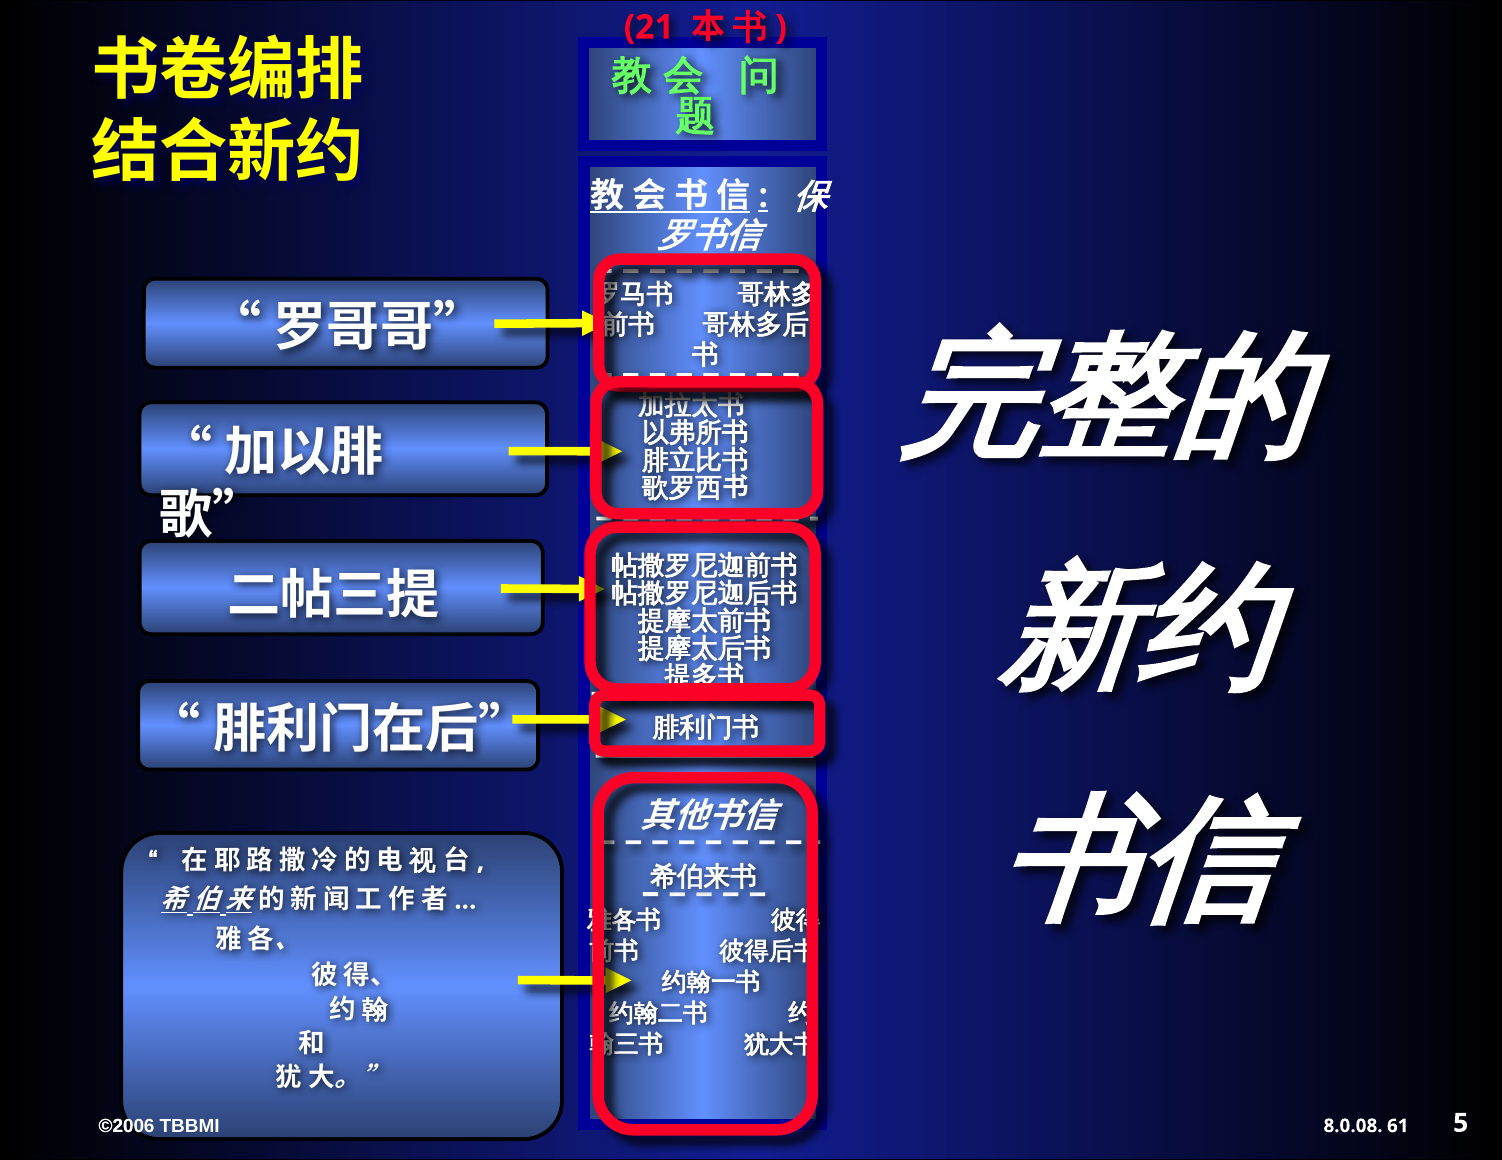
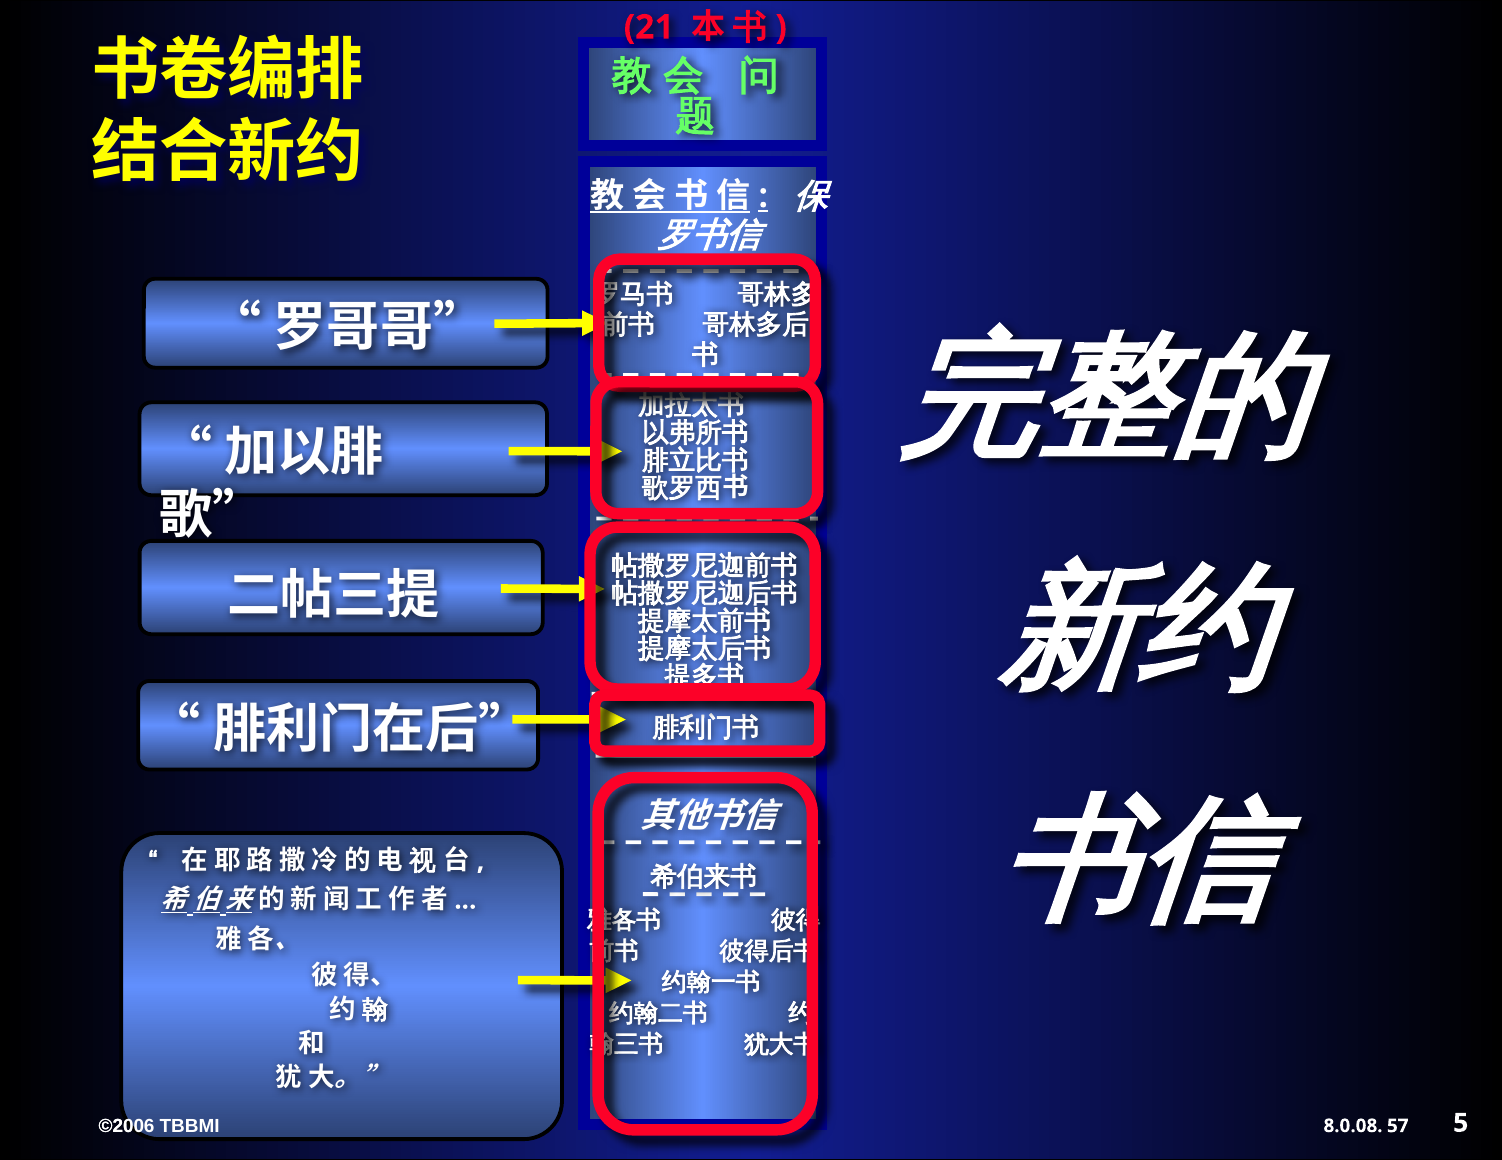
61: 61 -> 57
